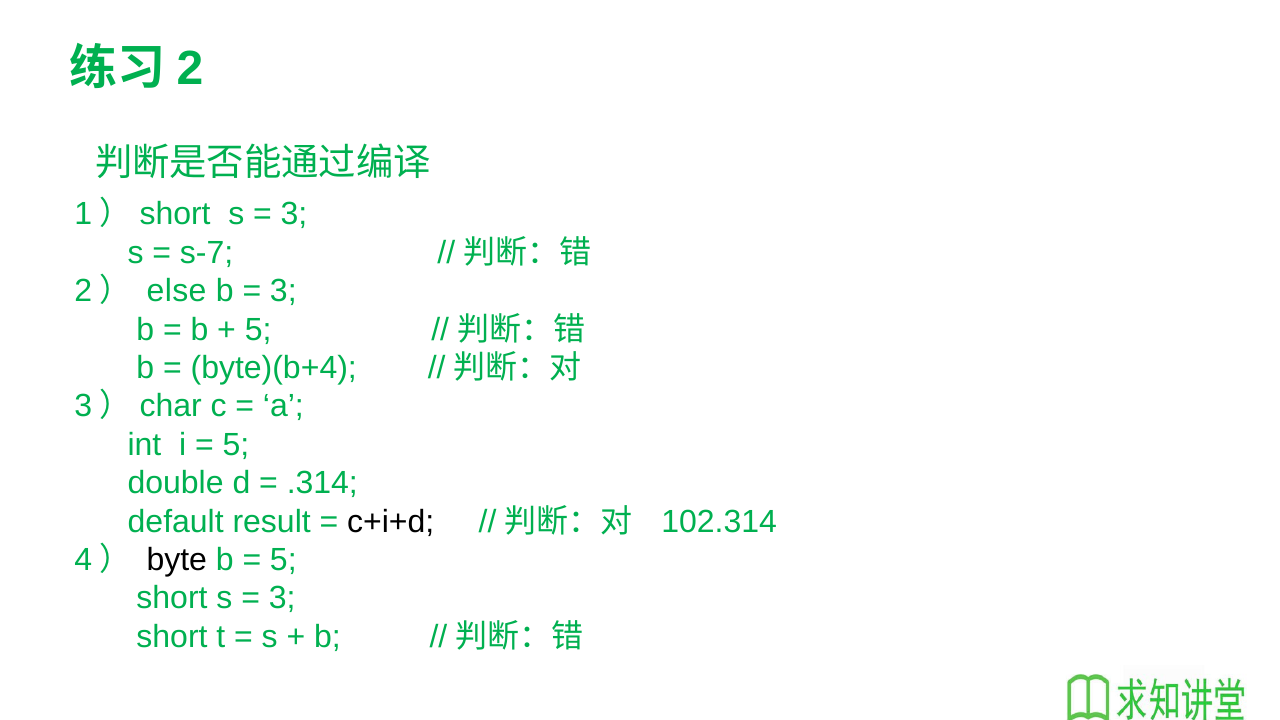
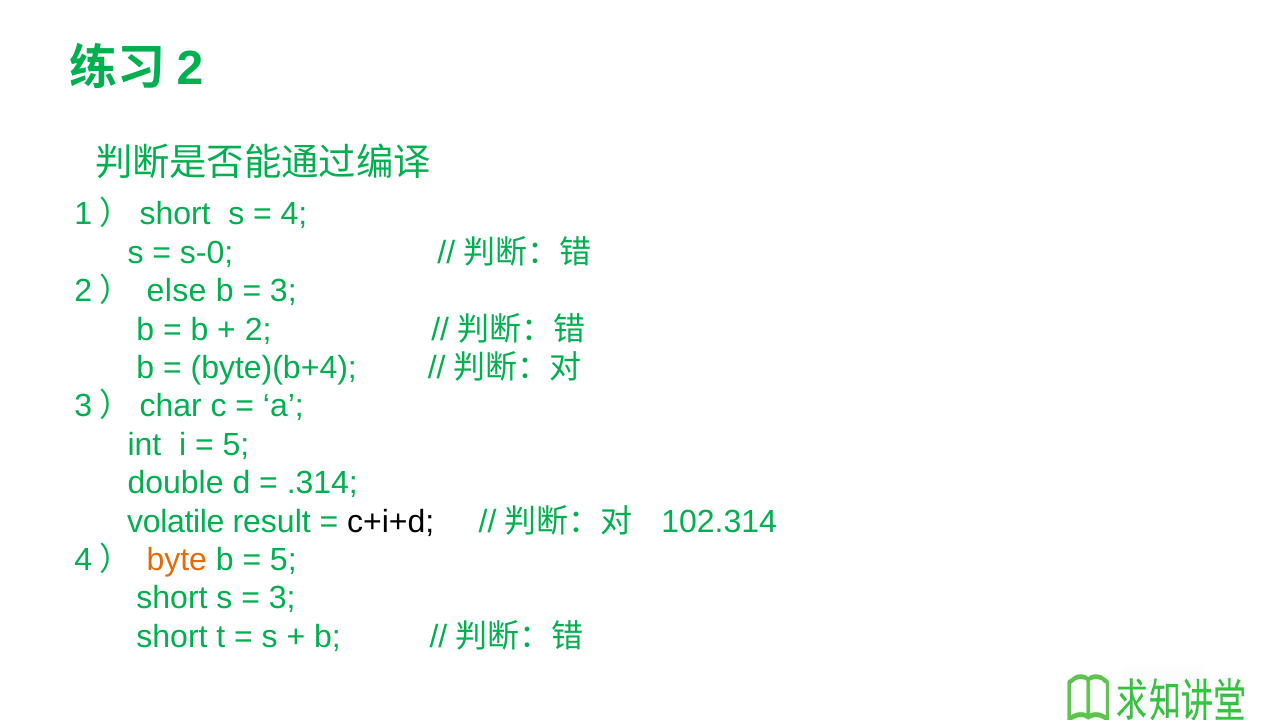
3 at (294, 214): 3 -> 4
s-7: s-7 -> s-0
5 at (258, 329): 5 -> 2
default: default -> volatile
byte colour: black -> orange
